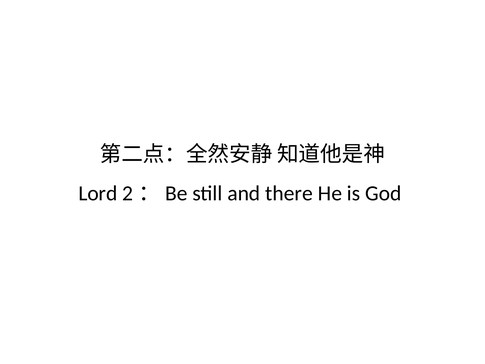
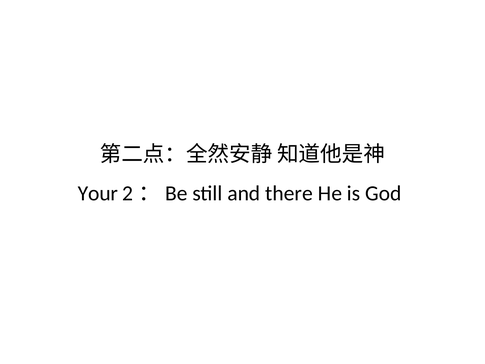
Lord: Lord -> Your
